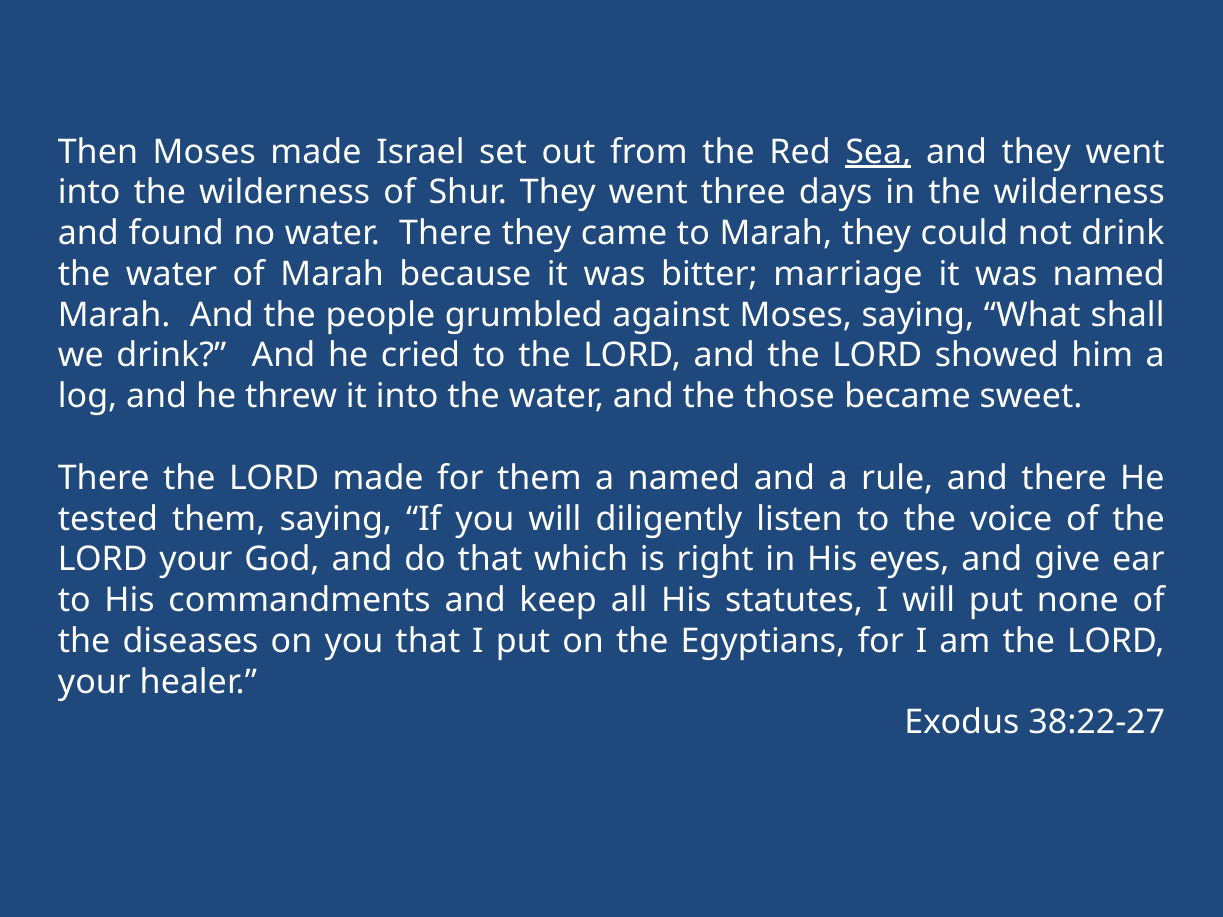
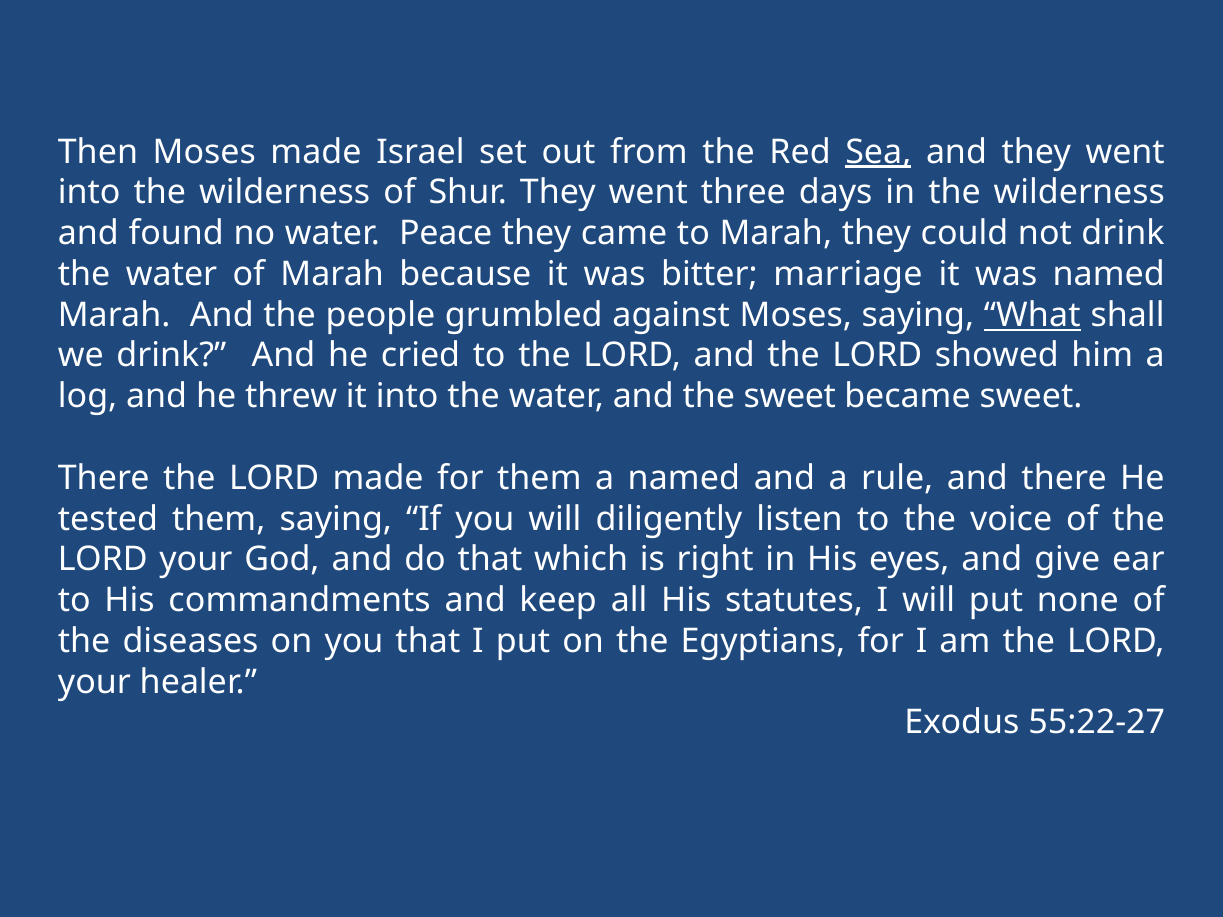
water There: There -> Peace
What underline: none -> present
the those: those -> sweet
38:22-27: 38:22-27 -> 55:22-27
